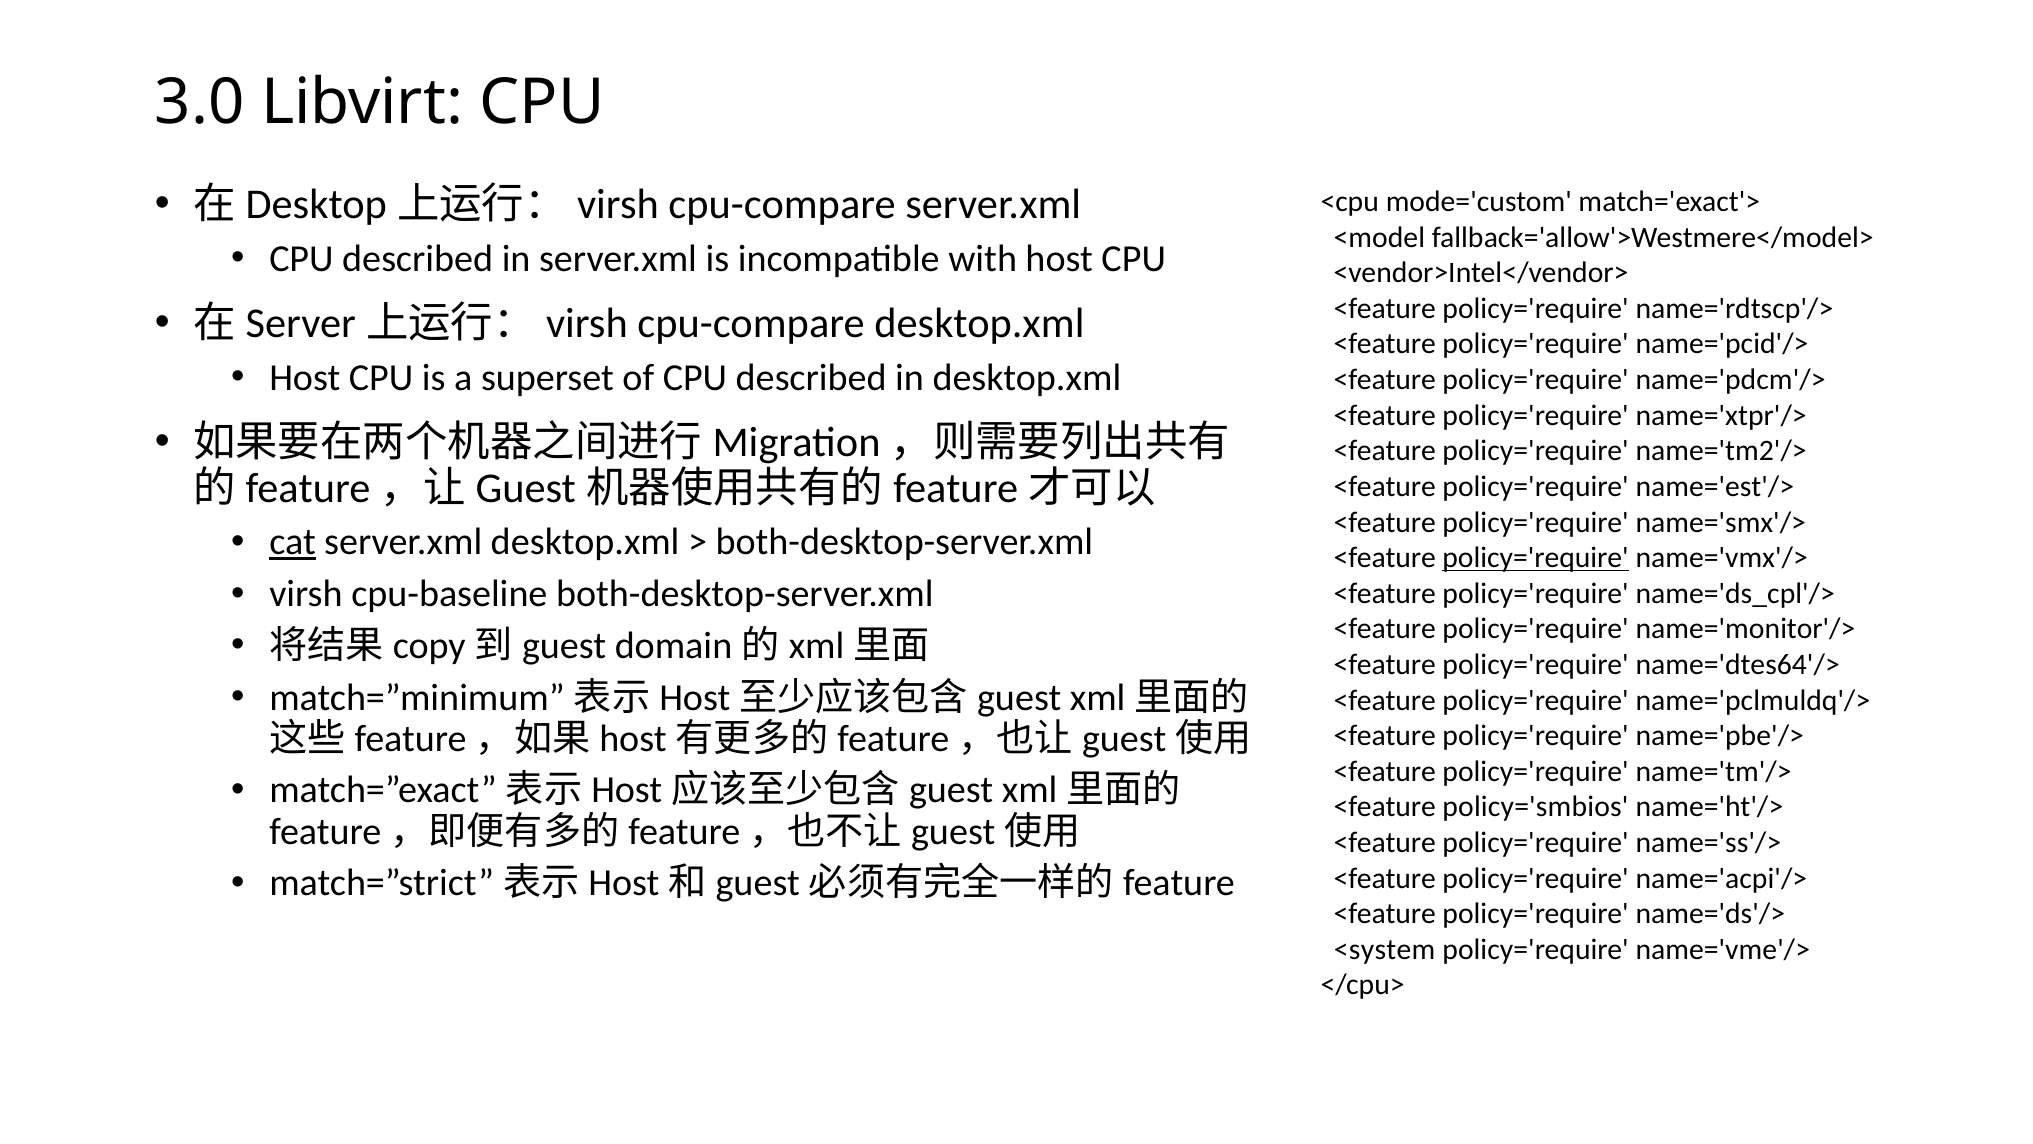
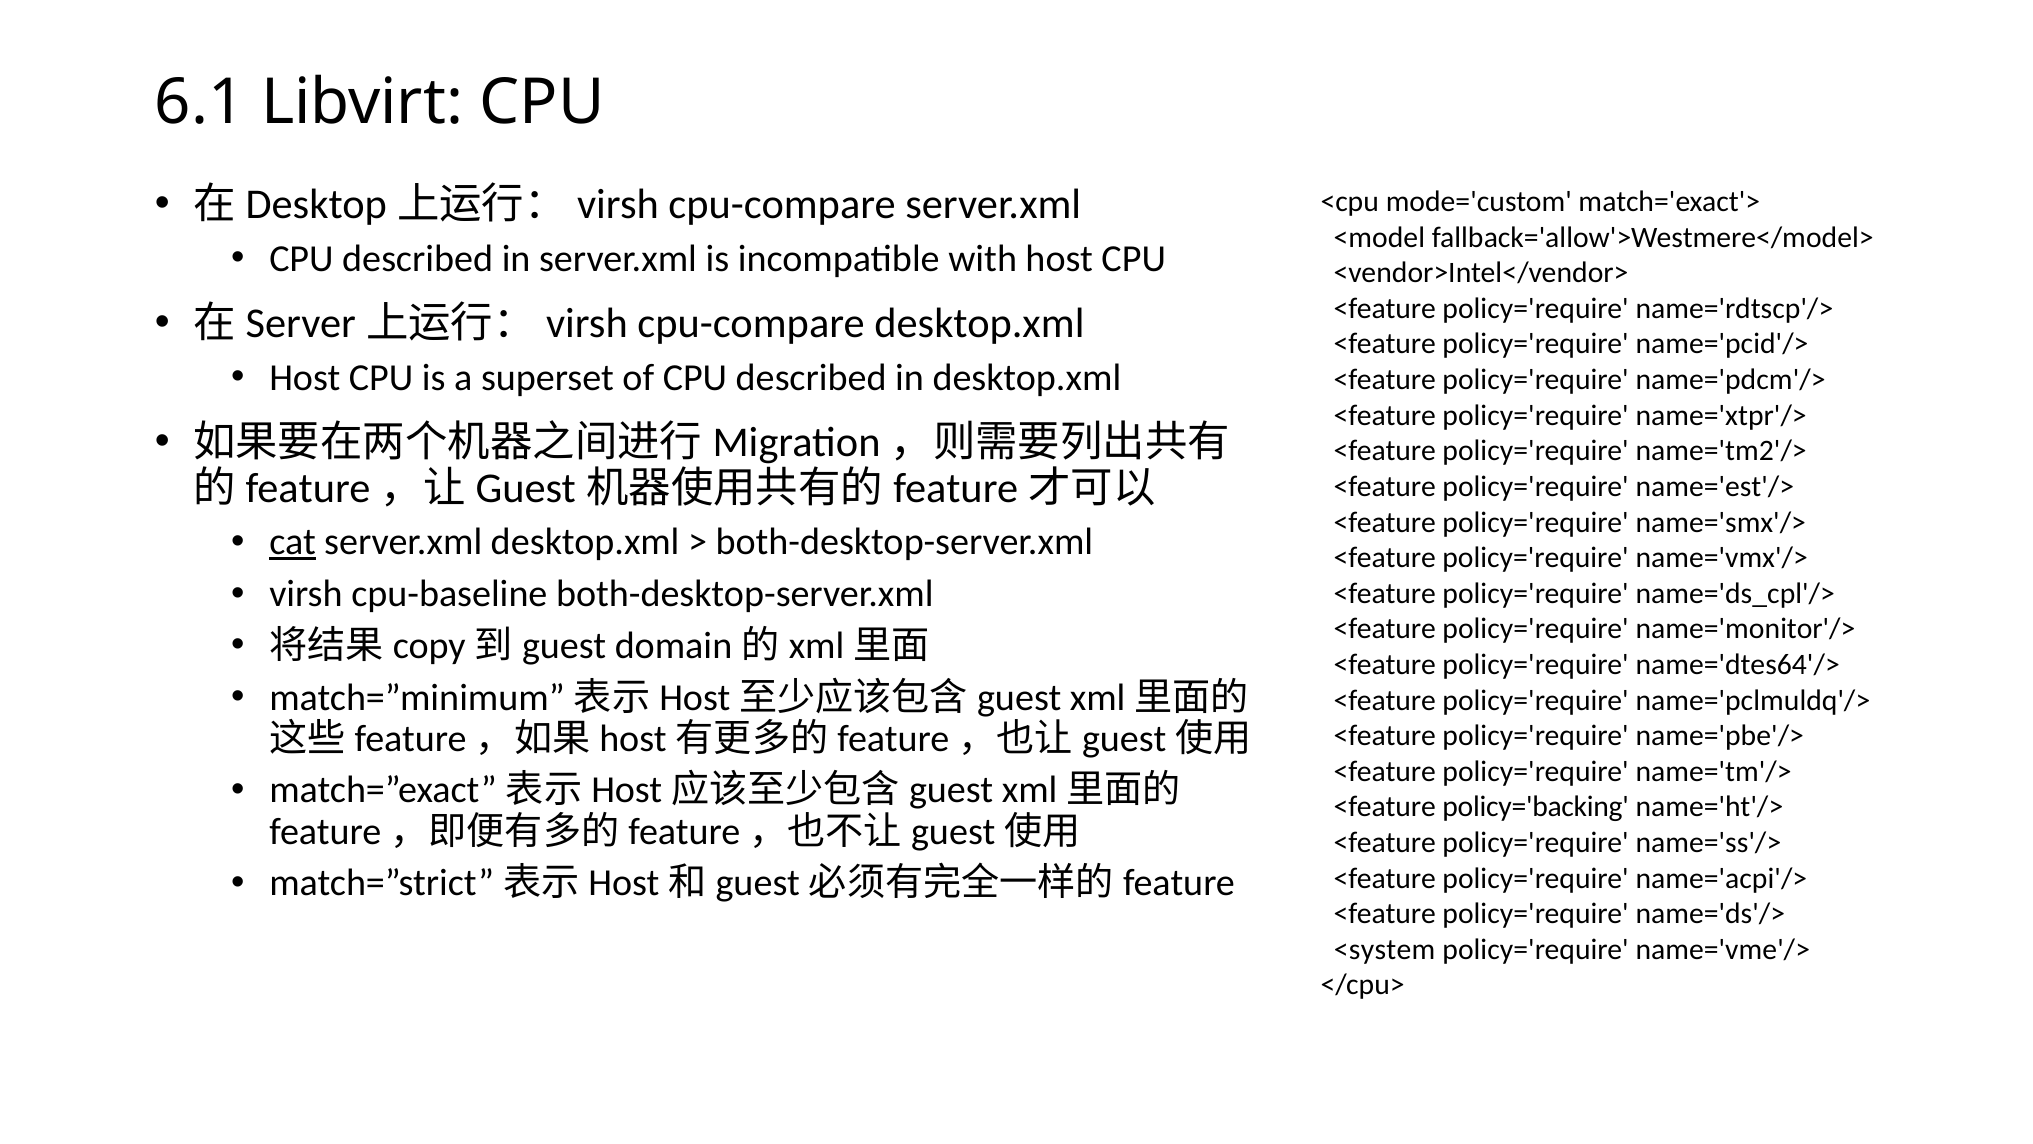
3.0: 3.0 -> 6.1
policy='require at (1536, 558) underline: present -> none
policy='smbios: policy='smbios -> policy='backing
